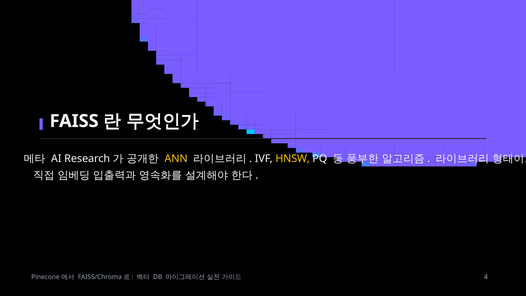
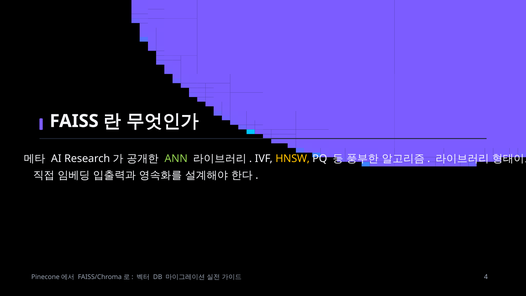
ANN colour: yellow -> light green
